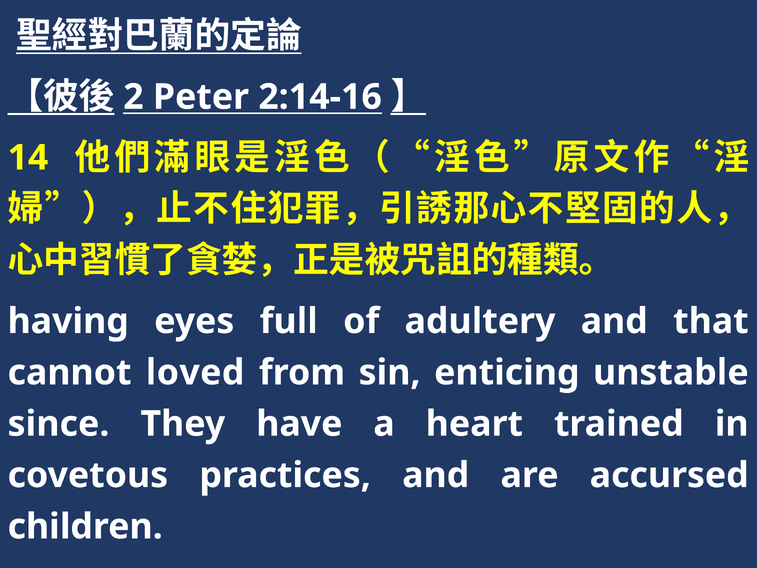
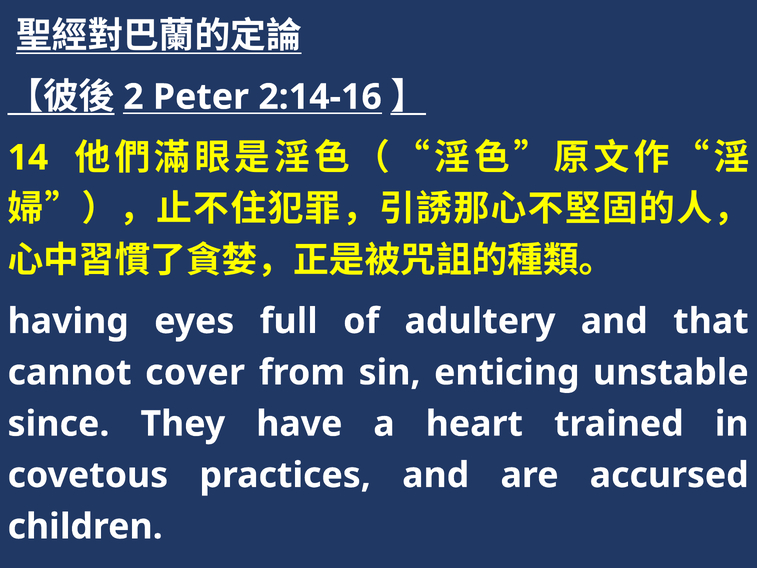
loved: loved -> cover
